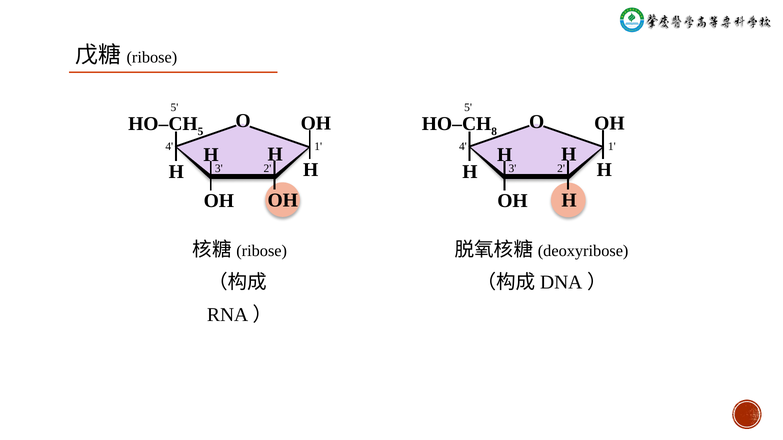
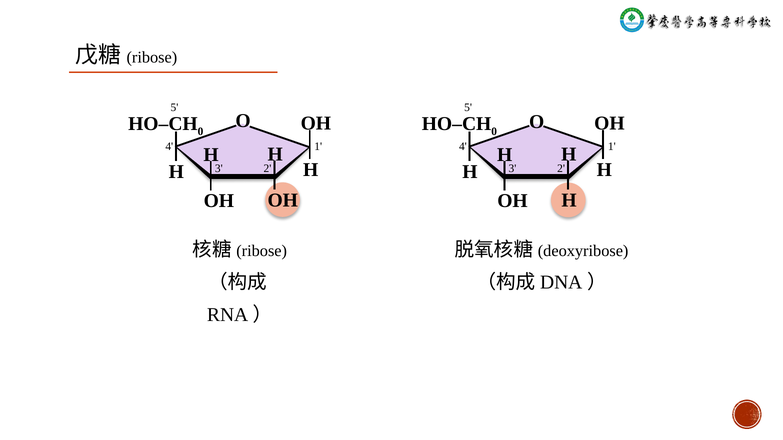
5 at (201, 132): 5 -> 0
8 at (494, 132): 8 -> 0
